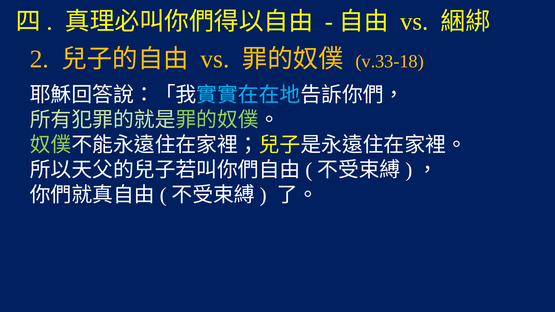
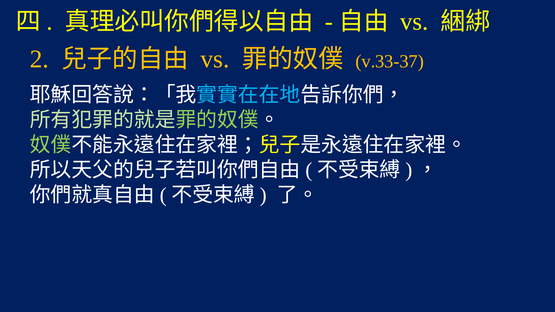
v.33-18: v.33-18 -> v.33-37
